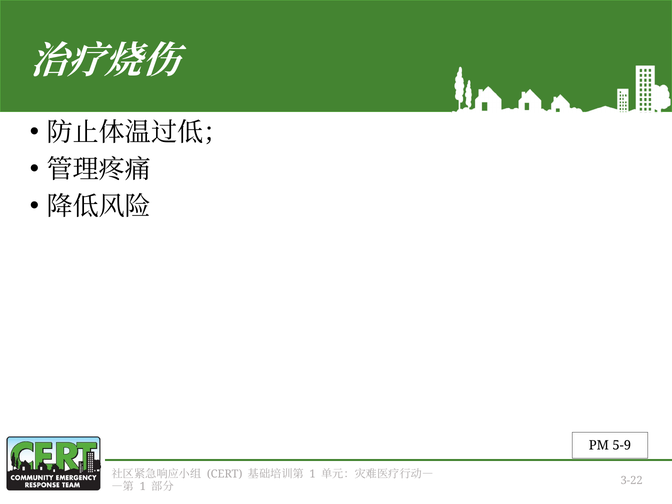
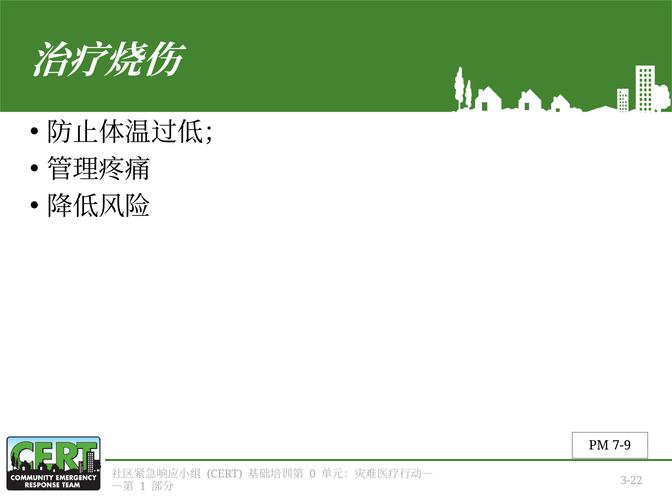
5-9: 5-9 -> 7-9
1 at (313, 474): 1 -> 0
